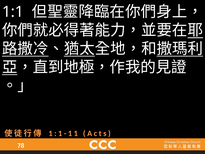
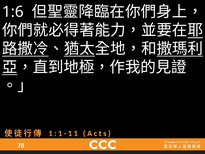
1:1: 1:1 -> 1:6
